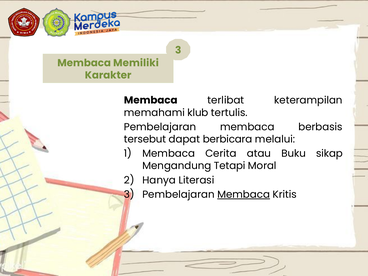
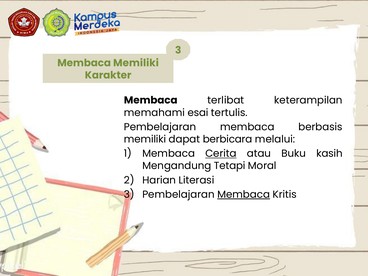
klub: klub -> esai
tersebut at (145, 139): tersebut -> memiliki
Cerita underline: none -> present
sikap: sikap -> kasih
Hanya: Hanya -> Harian
